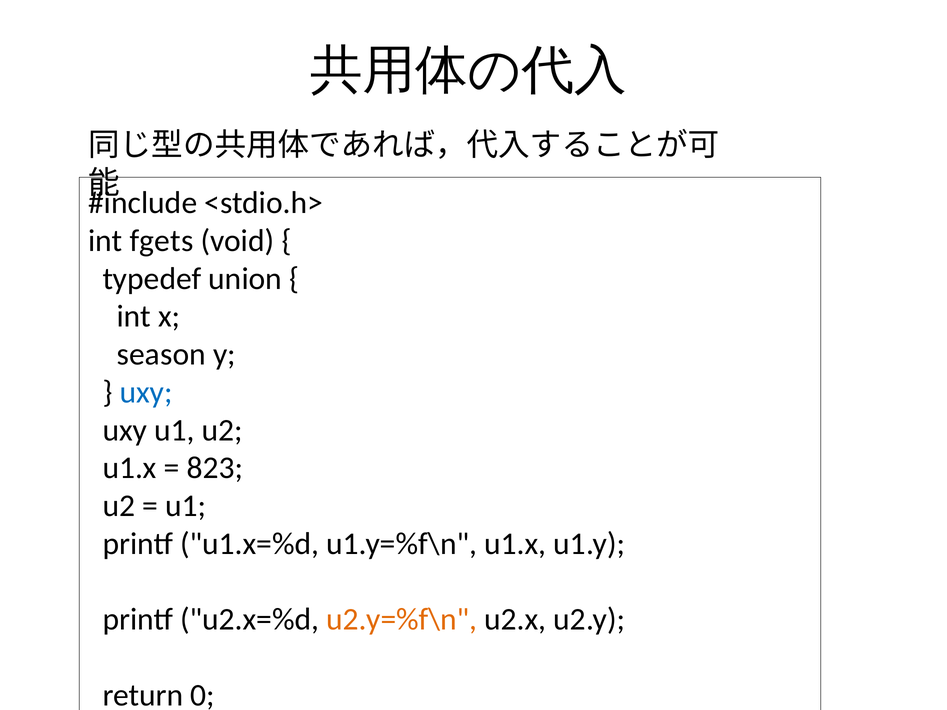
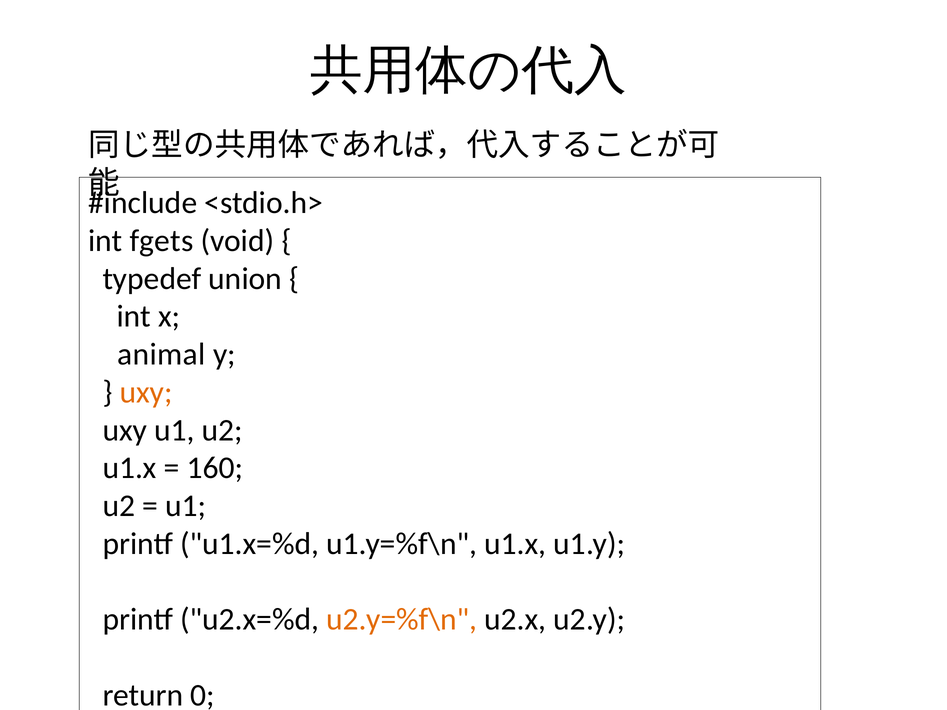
season: season -> animal
uxy at (146, 392) colour: blue -> orange
823: 823 -> 160
